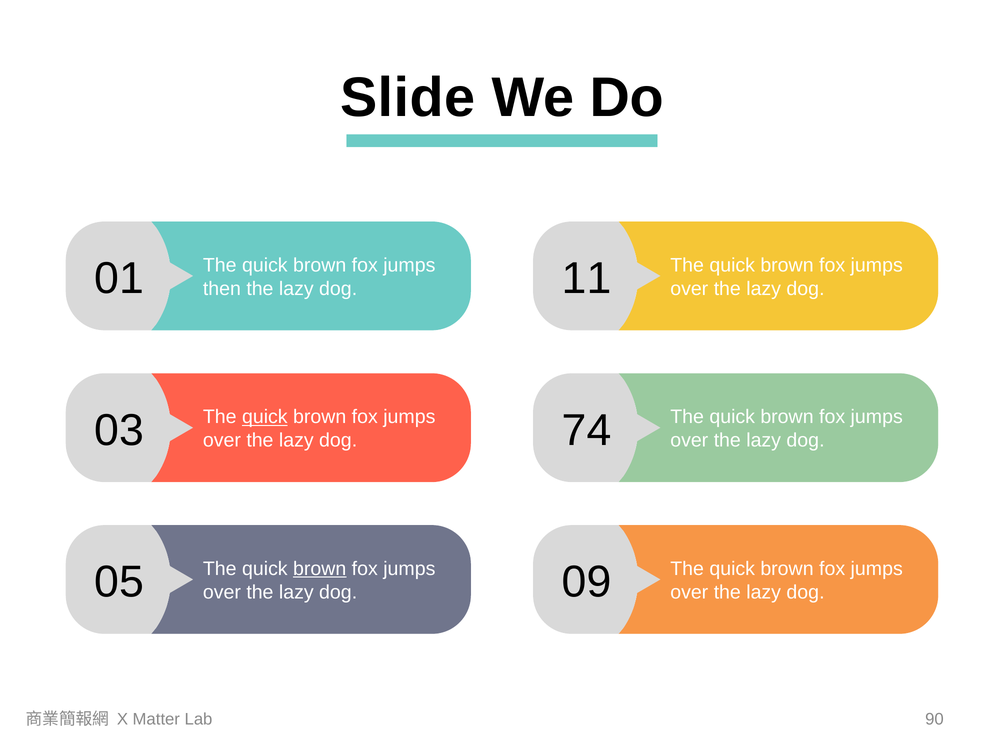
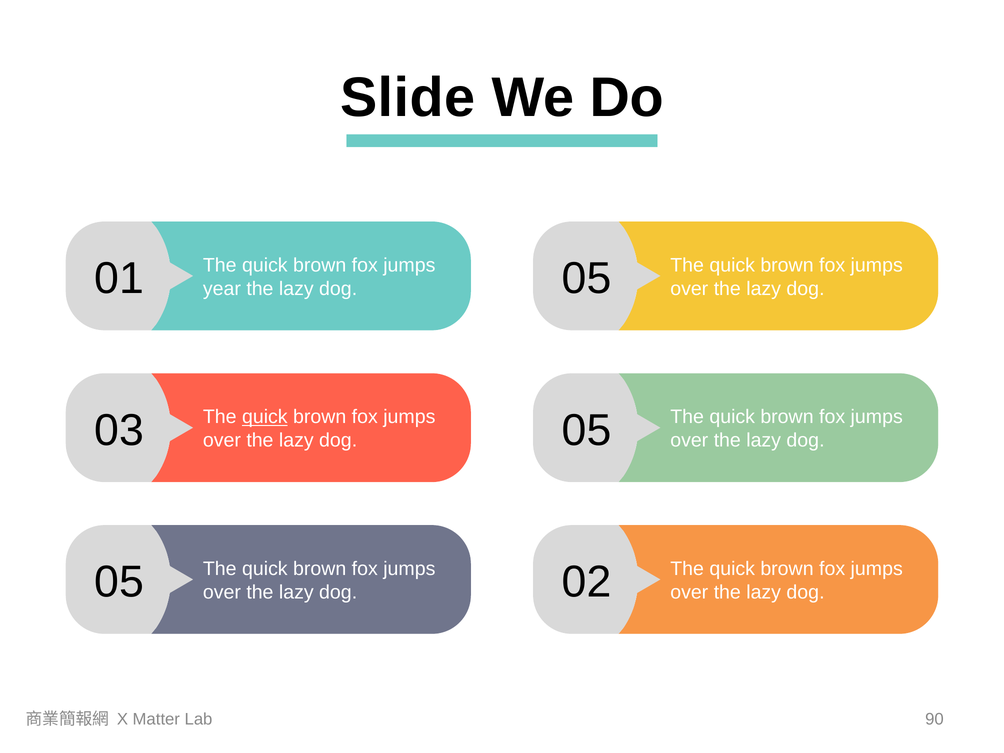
then: then -> year
11 at (587, 279): 11 -> 05
74 at (587, 430): 74 -> 05
brown at (320, 569) underline: present -> none
09: 09 -> 02
